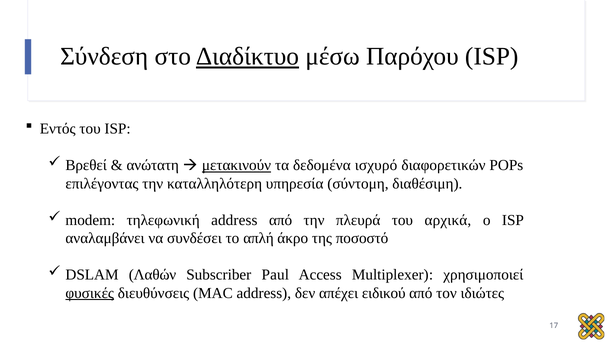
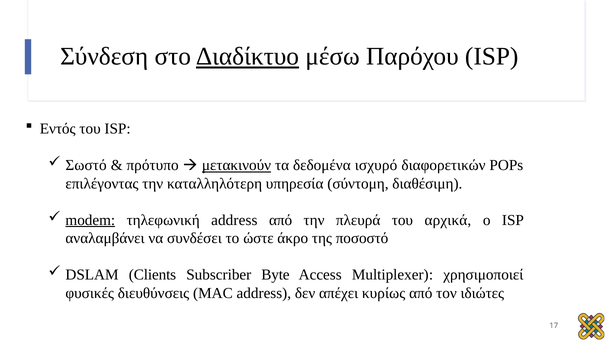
Βρεθεί: Βρεθεί -> Σωστό
ανώτατη: ανώτατη -> πρότυπο
modem underline: none -> present
απλή: απλή -> ώστε
Λαθών: Λαθών -> Clients
Paul: Paul -> Byte
φυσικές underline: present -> none
ειδικού: ειδικού -> κυρίως
